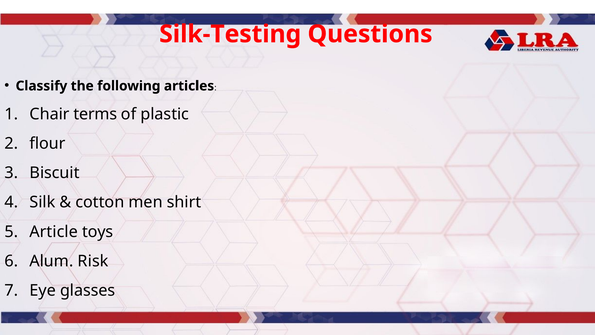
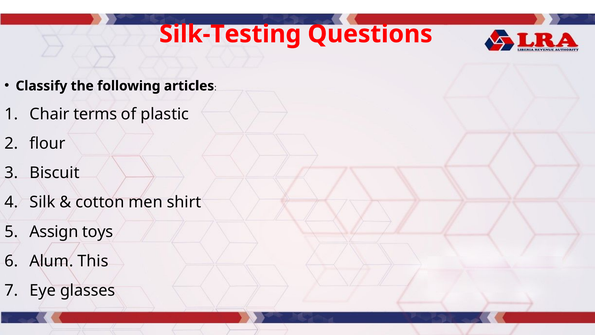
Article: Article -> Assign
Risk: Risk -> This
